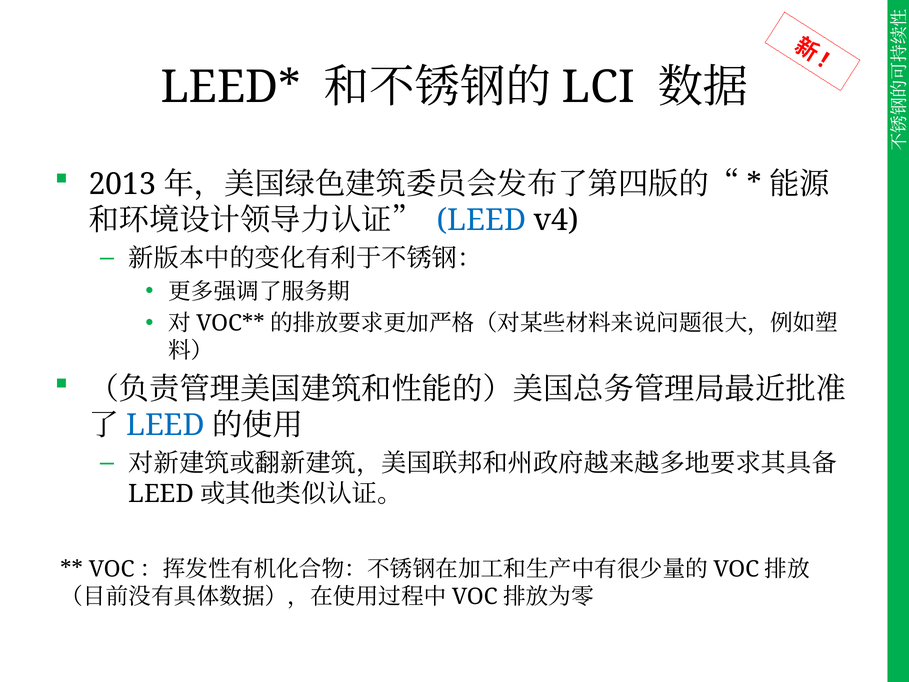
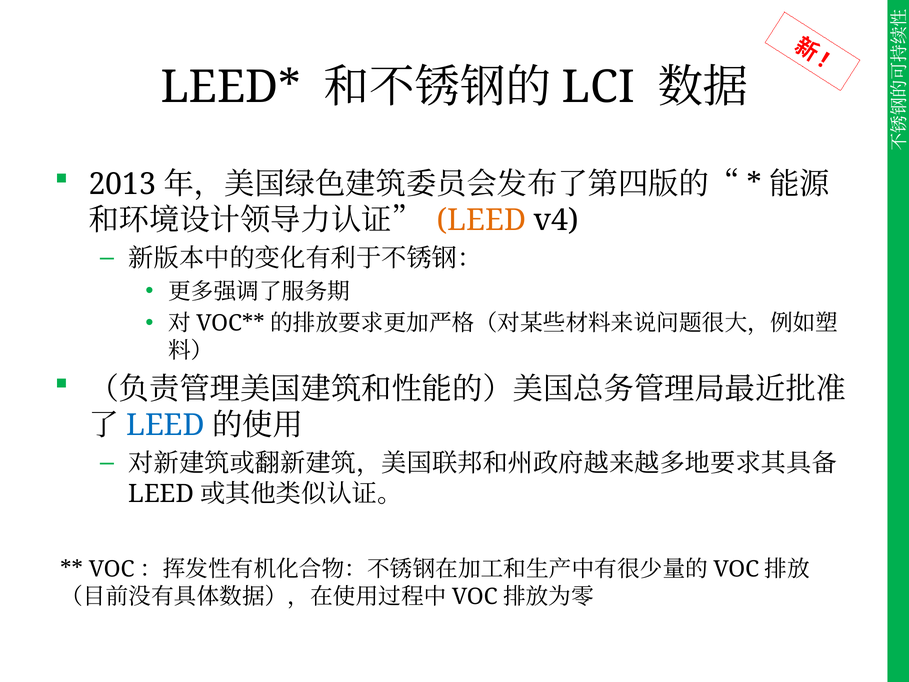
LEED at (481, 220) colour: blue -> orange
